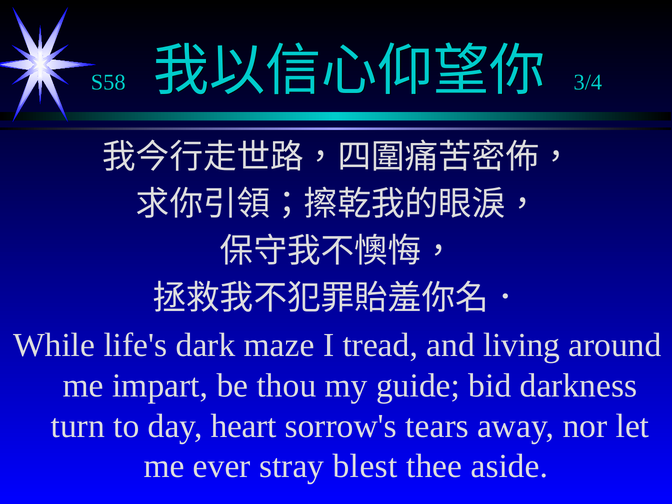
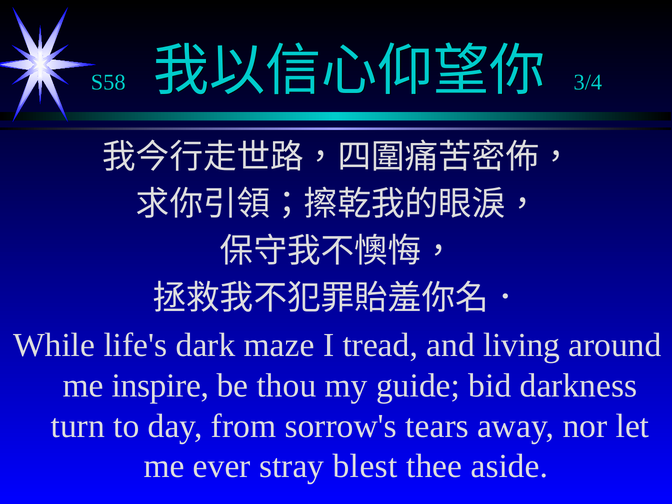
impart: impart -> inspire
heart: heart -> from
